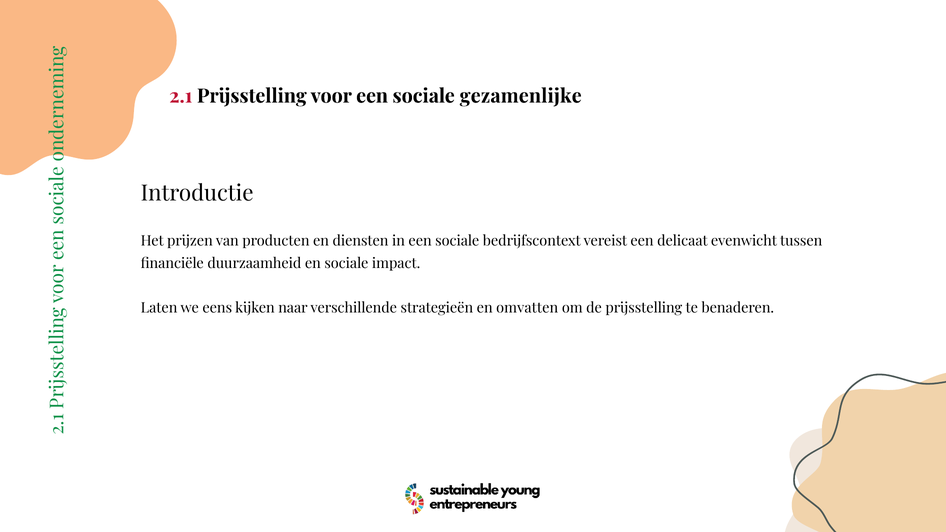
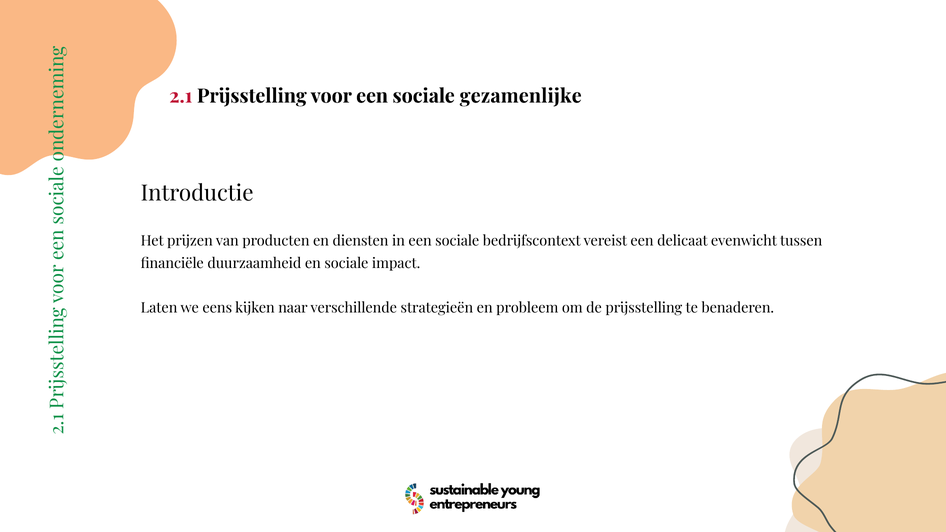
omvatten: omvatten -> probleem
